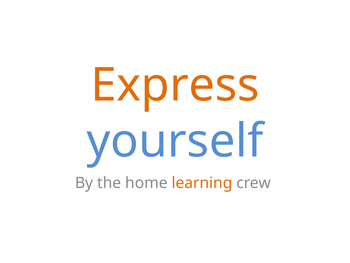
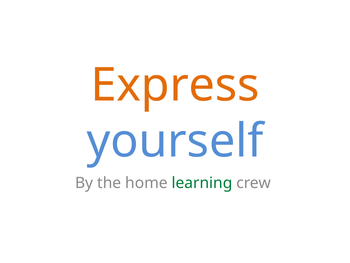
learning colour: orange -> green
